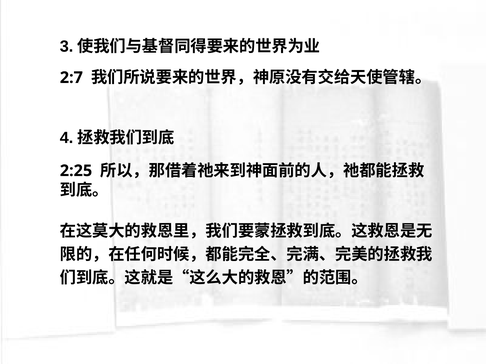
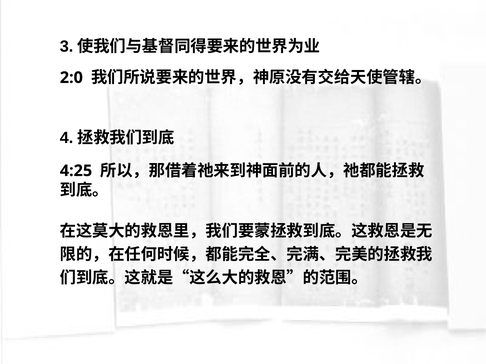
2:7: 2:7 -> 2:0
2:25: 2:25 -> 4:25
